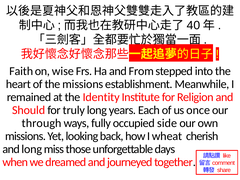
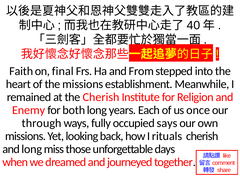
wise: wise -> final
the Identity: Identity -> Cherish
Should: Should -> Enemy
truly: truly -> both
side: side -> says
wheat: wheat -> rituals
